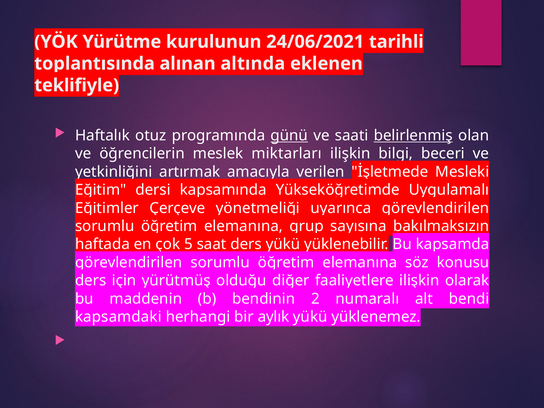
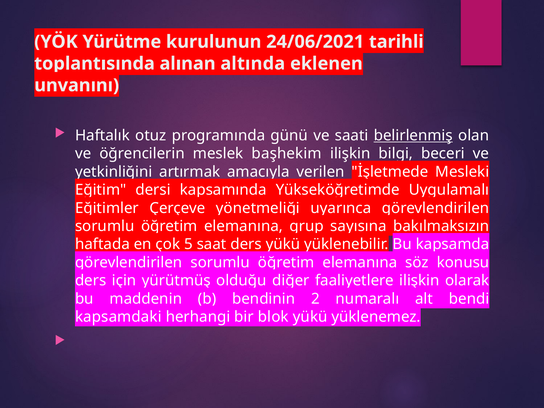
teklifiyle: teklifiyle -> unvanını
günü underline: present -> none
miktarları: miktarları -> başhekim
aylık: aylık -> blok
